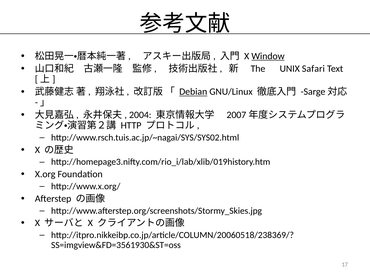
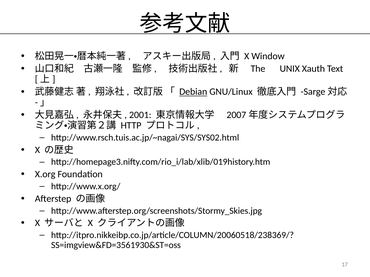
Window underline: present -> none
Safari: Safari -> Xauth
2004: 2004 -> 2001
